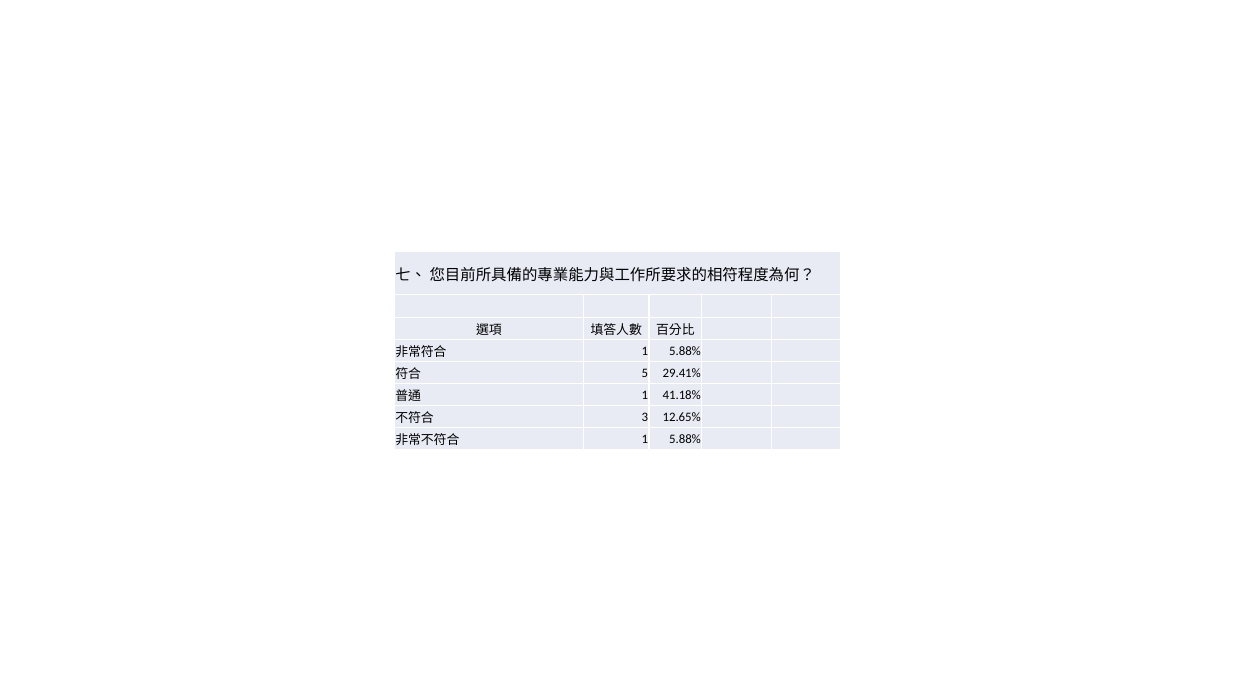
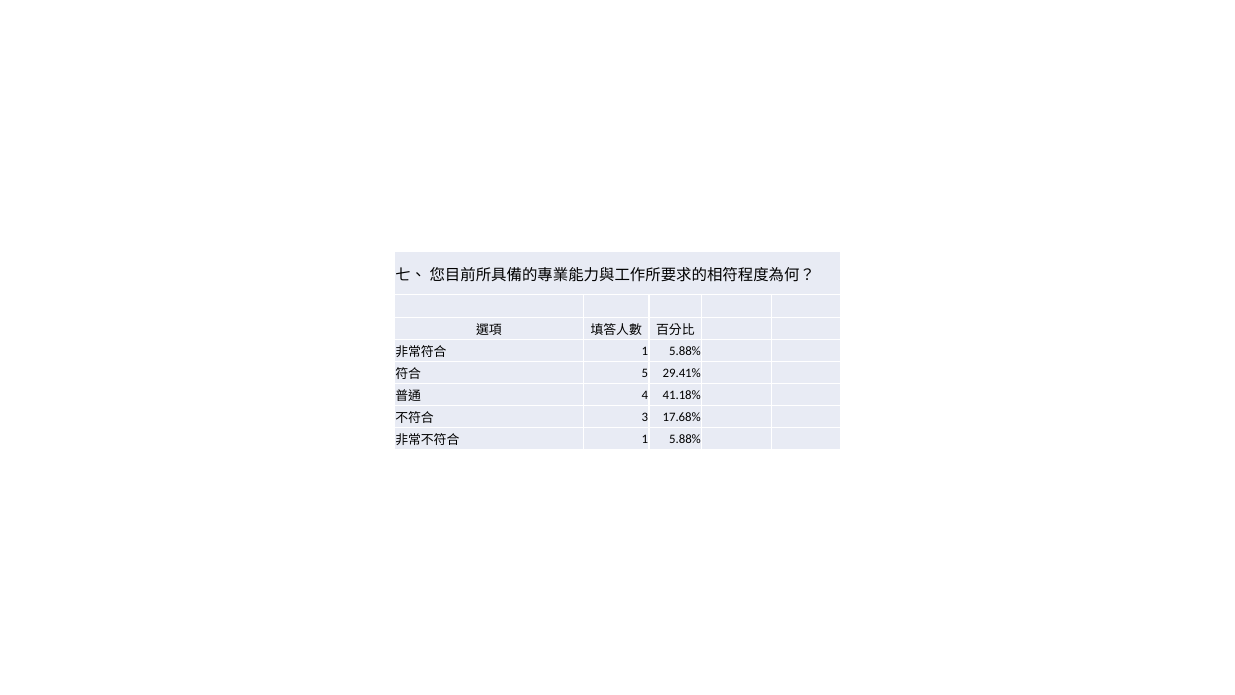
1 at (645, 395): 1 -> 4
12.65%: 12.65% -> 17.68%
